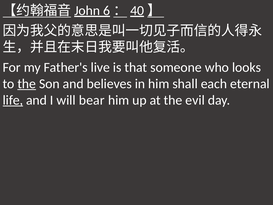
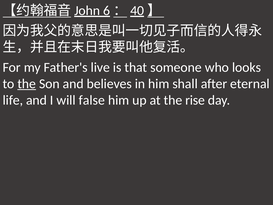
each: each -> after
life underline: present -> none
bear: bear -> false
evil: evil -> rise
